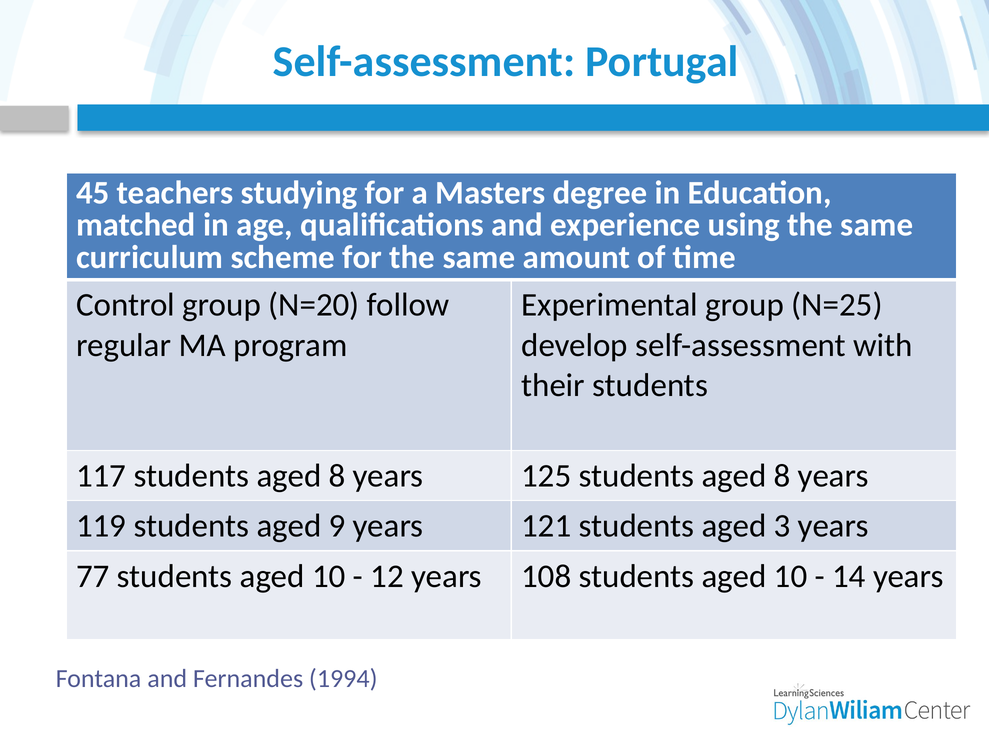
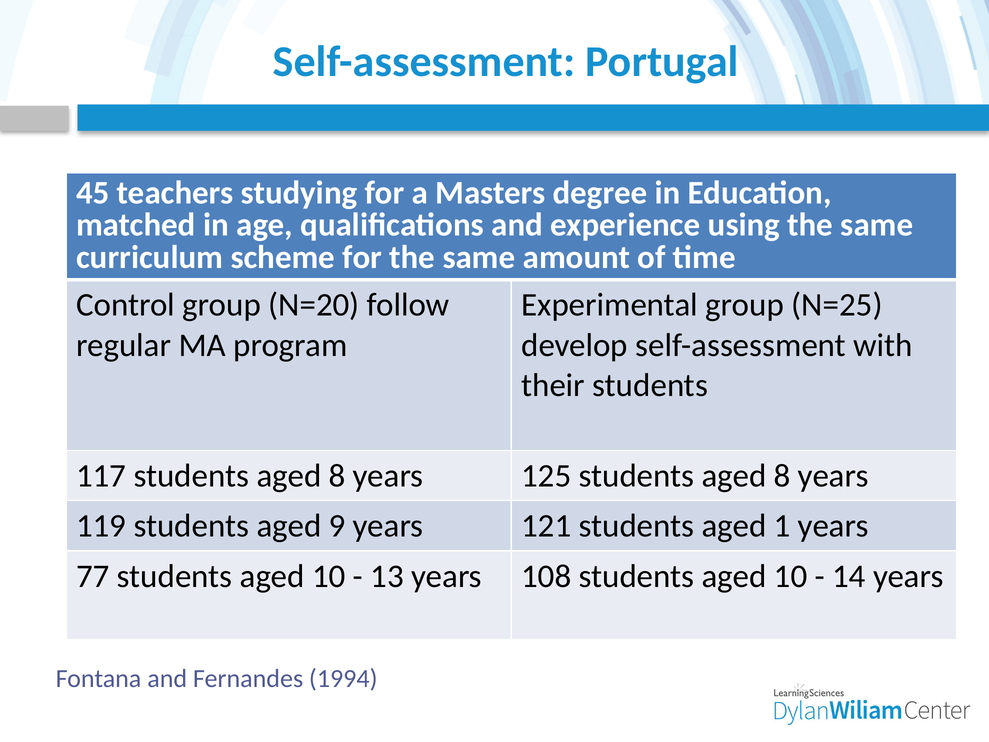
3: 3 -> 1
12: 12 -> 13
